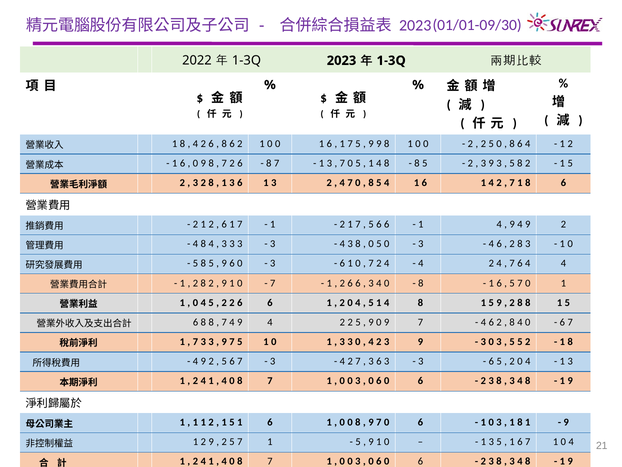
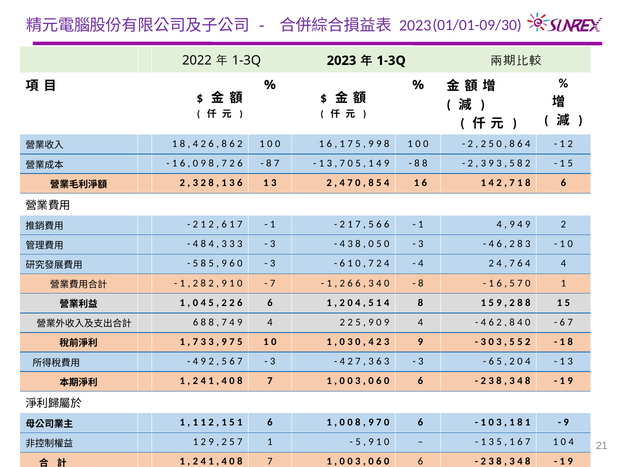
1 4 8: 8 -> 9
-8 5: 5 -> 8
7 at (420, 322): 7 -> 4
10 1 3: 3 -> 0
